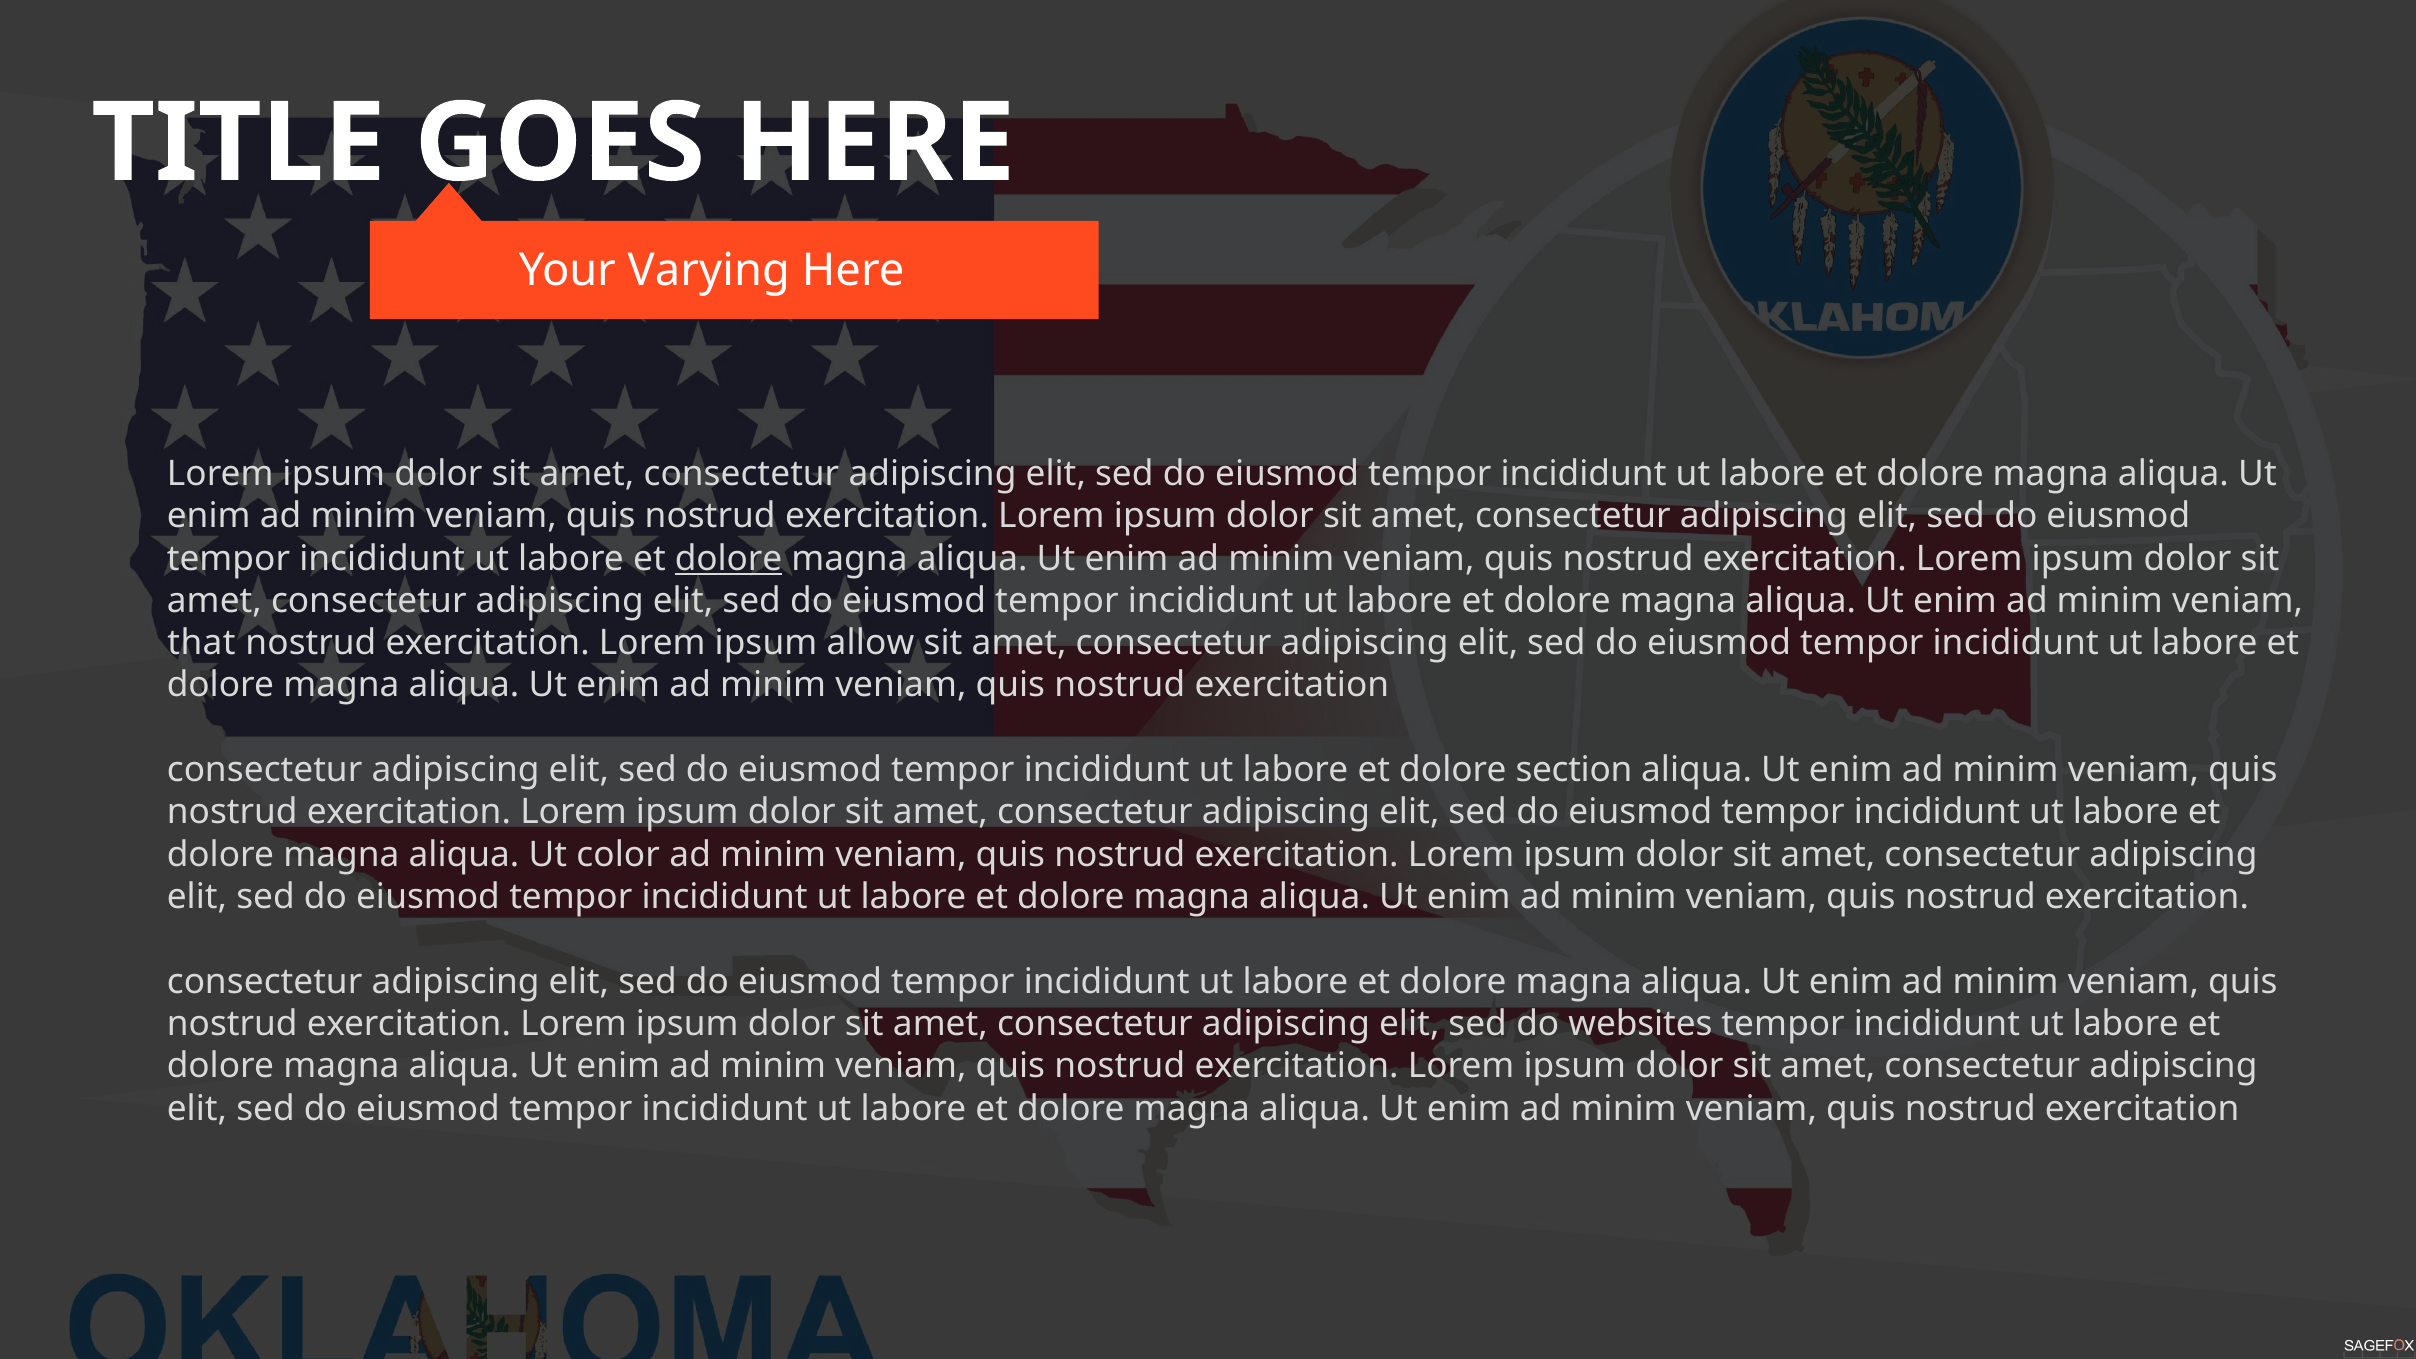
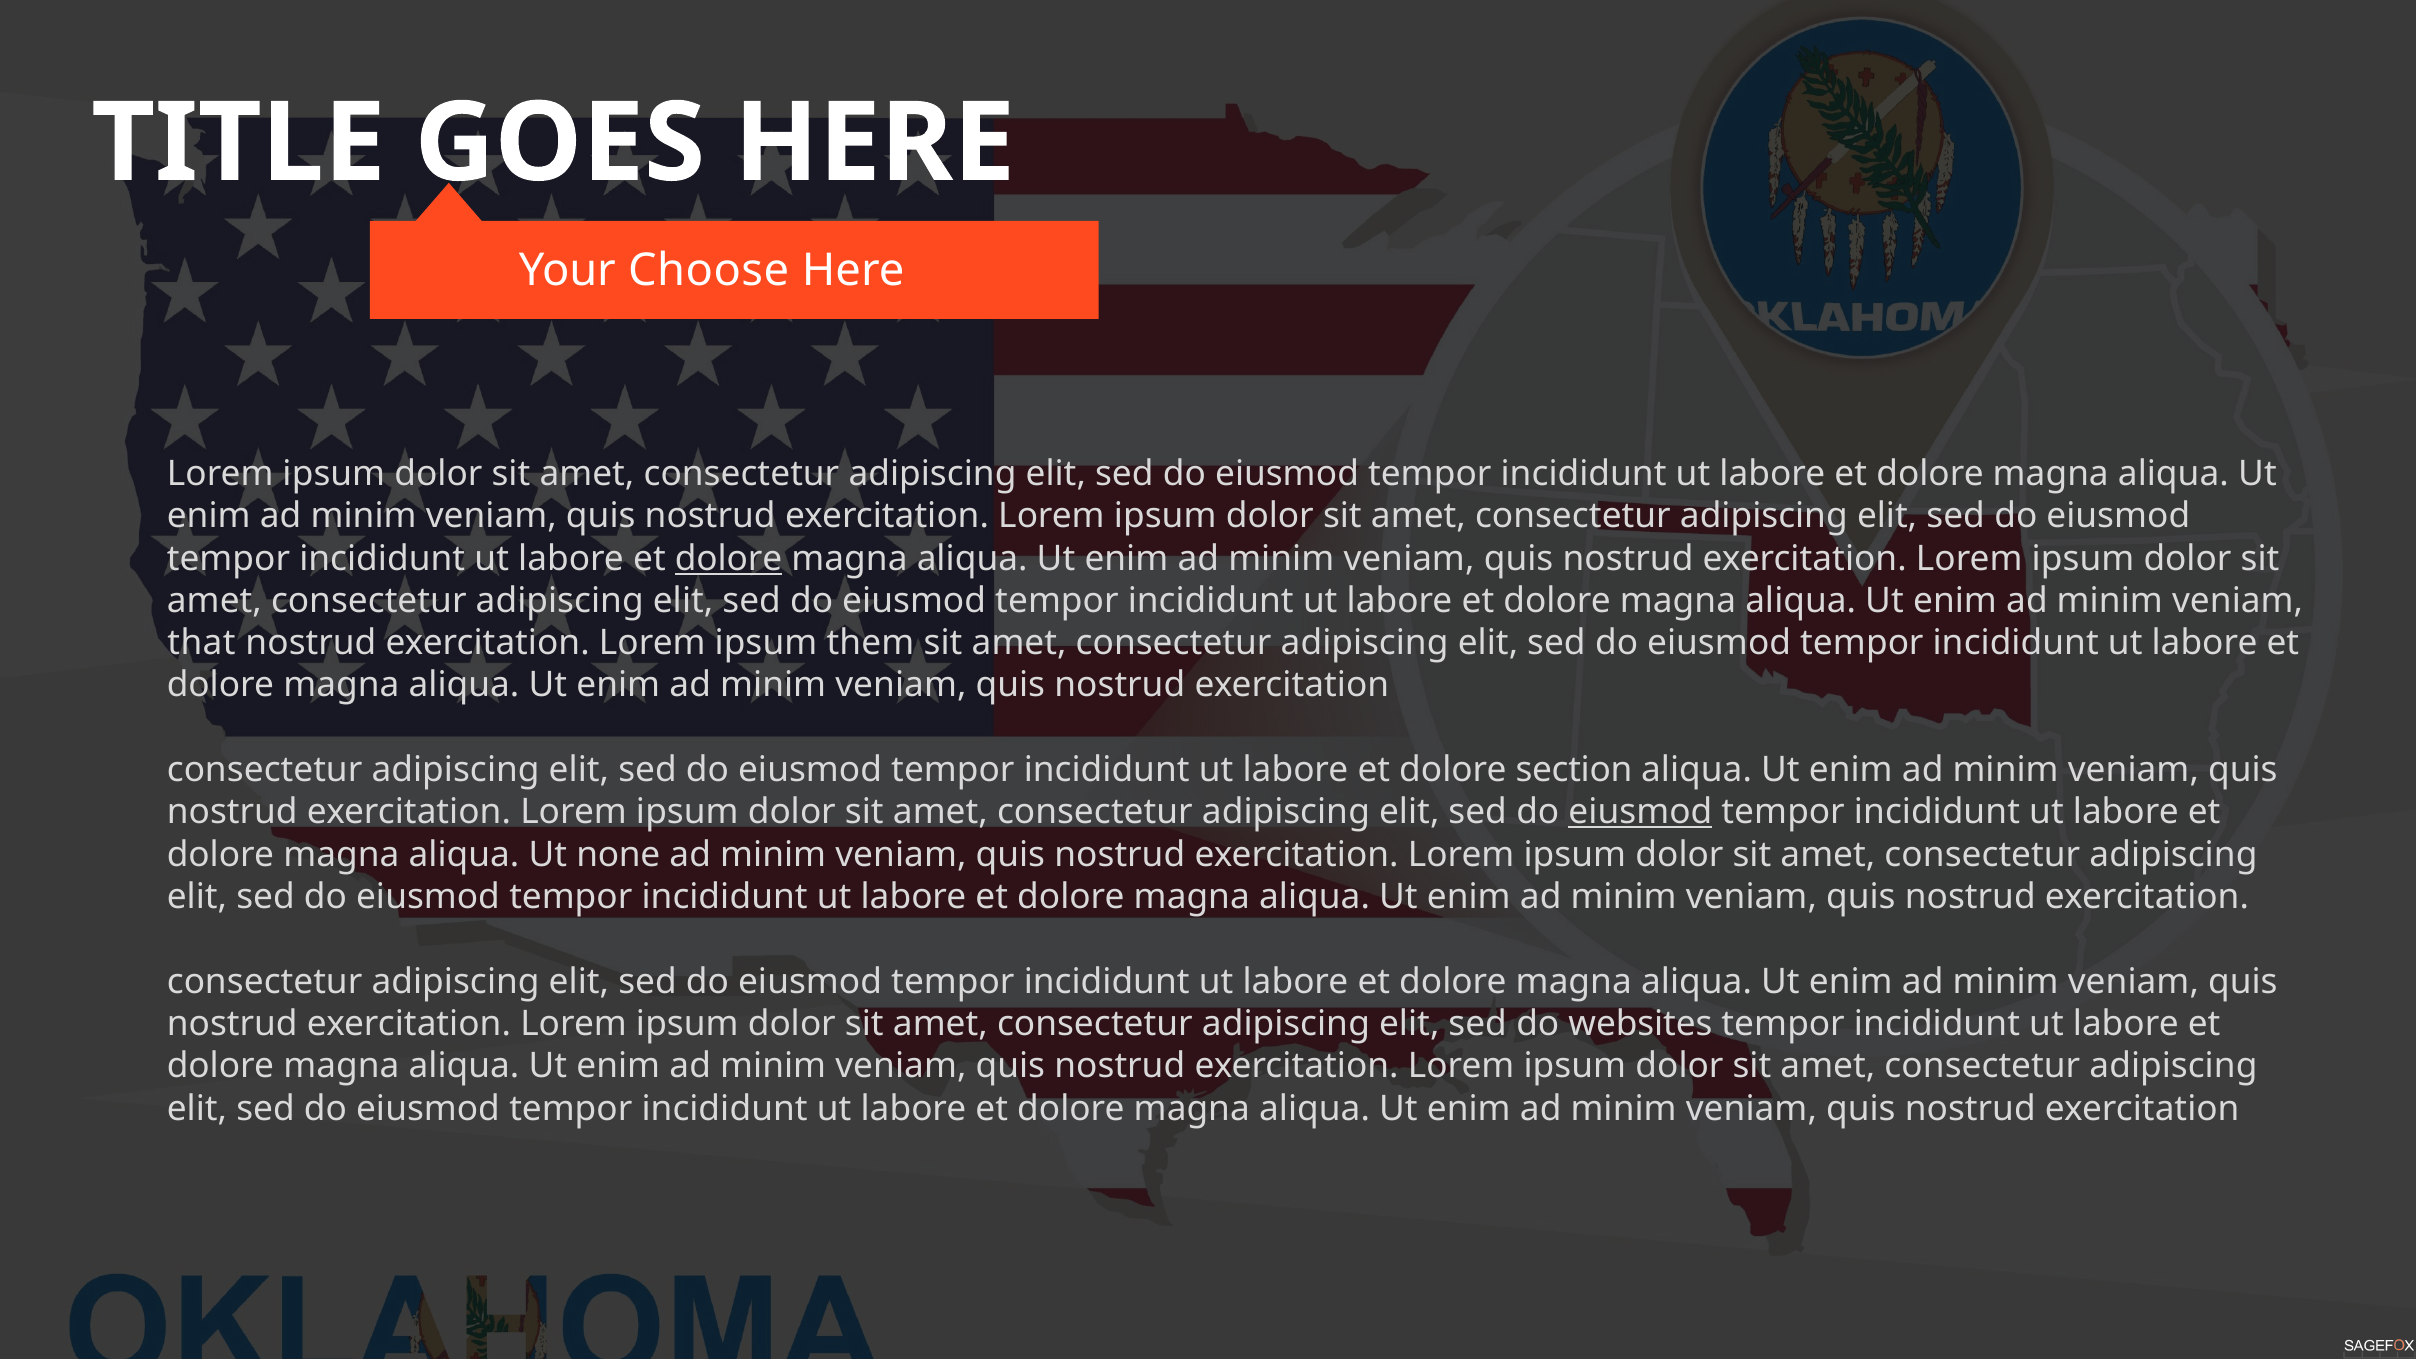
Varying: Varying -> Choose
allow: allow -> them
eiusmod at (1640, 812) underline: none -> present
color: color -> none
